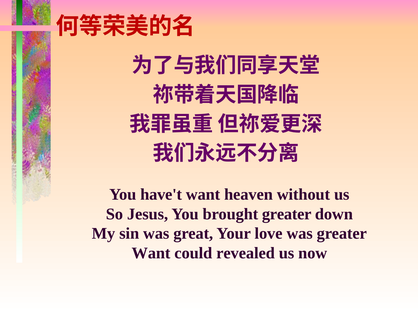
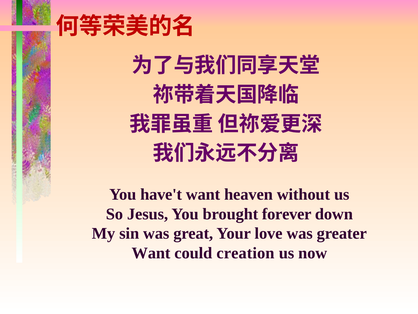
brought greater: greater -> forever
revealed: revealed -> creation
